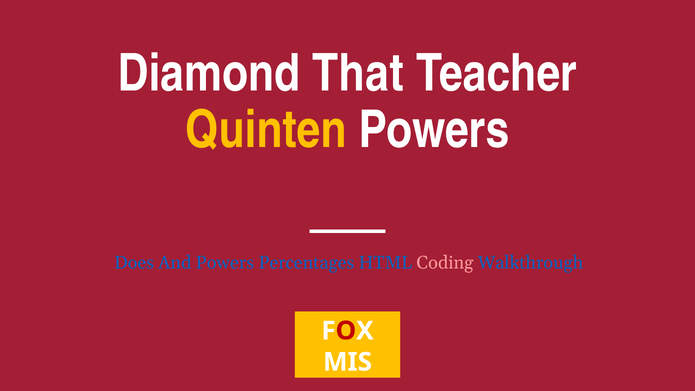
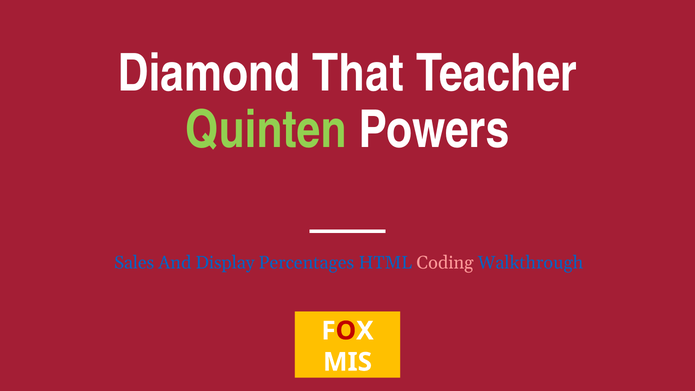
Quinten colour: yellow -> light green
Does: Does -> Sales
And Powers: Powers -> Display
